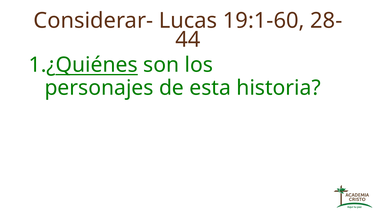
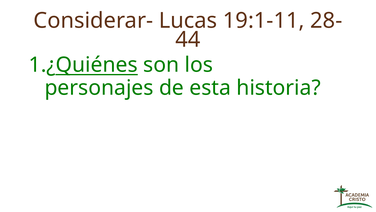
19:1-60: 19:1-60 -> 19:1-11
